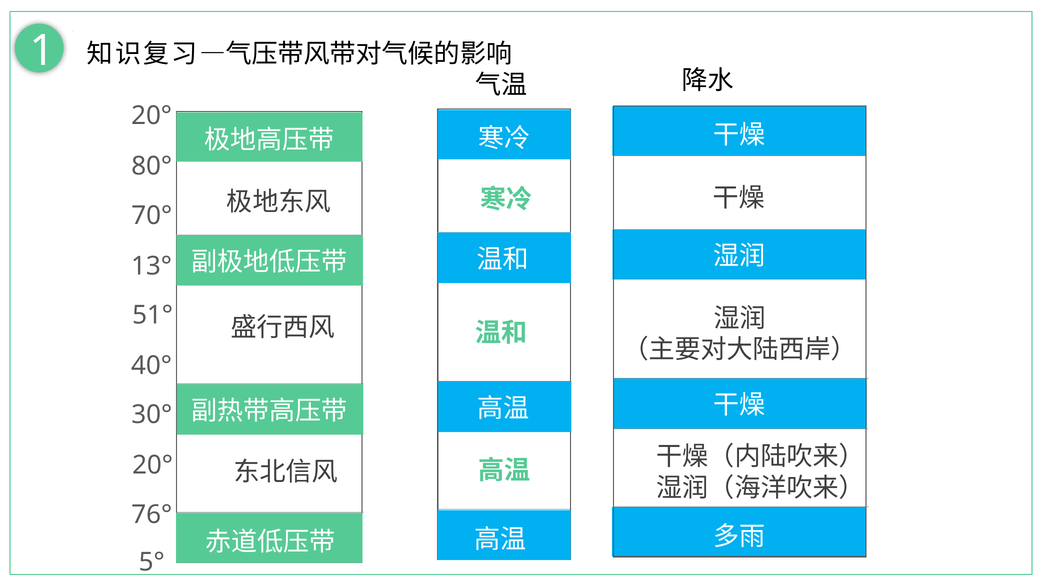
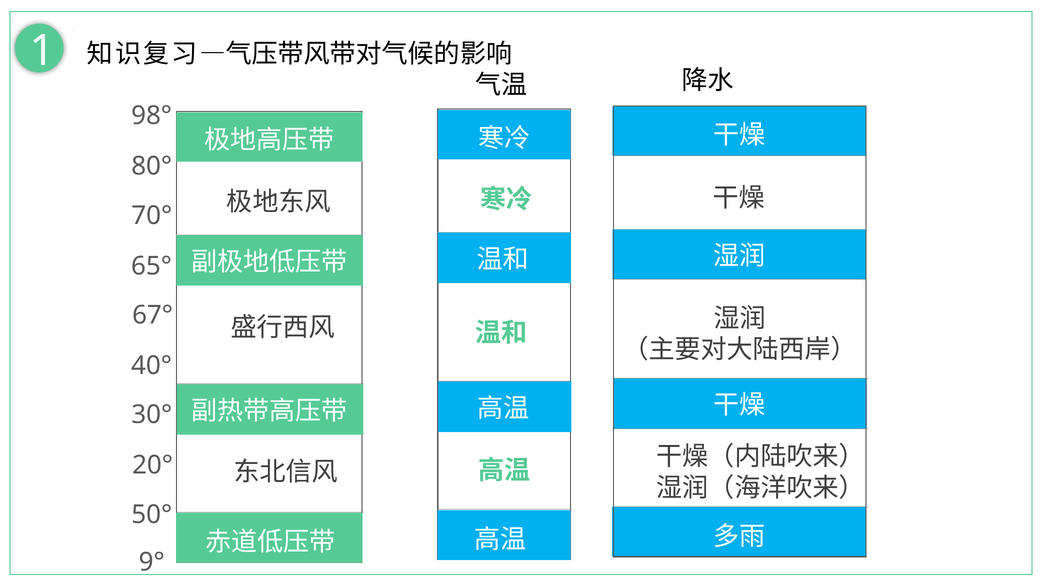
20° at (152, 116): 20° -> 98°
13°: 13° -> 65°
51°: 51° -> 67°
76°: 76° -> 50°
5°: 5° -> 9°
